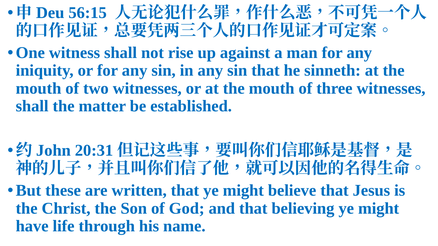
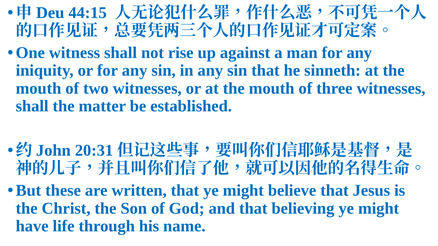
56:15: 56:15 -> 44:15
